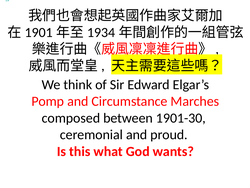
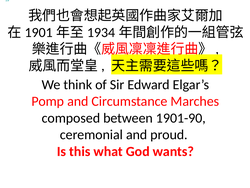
1901-30: 1901-30 -> 1901-90
